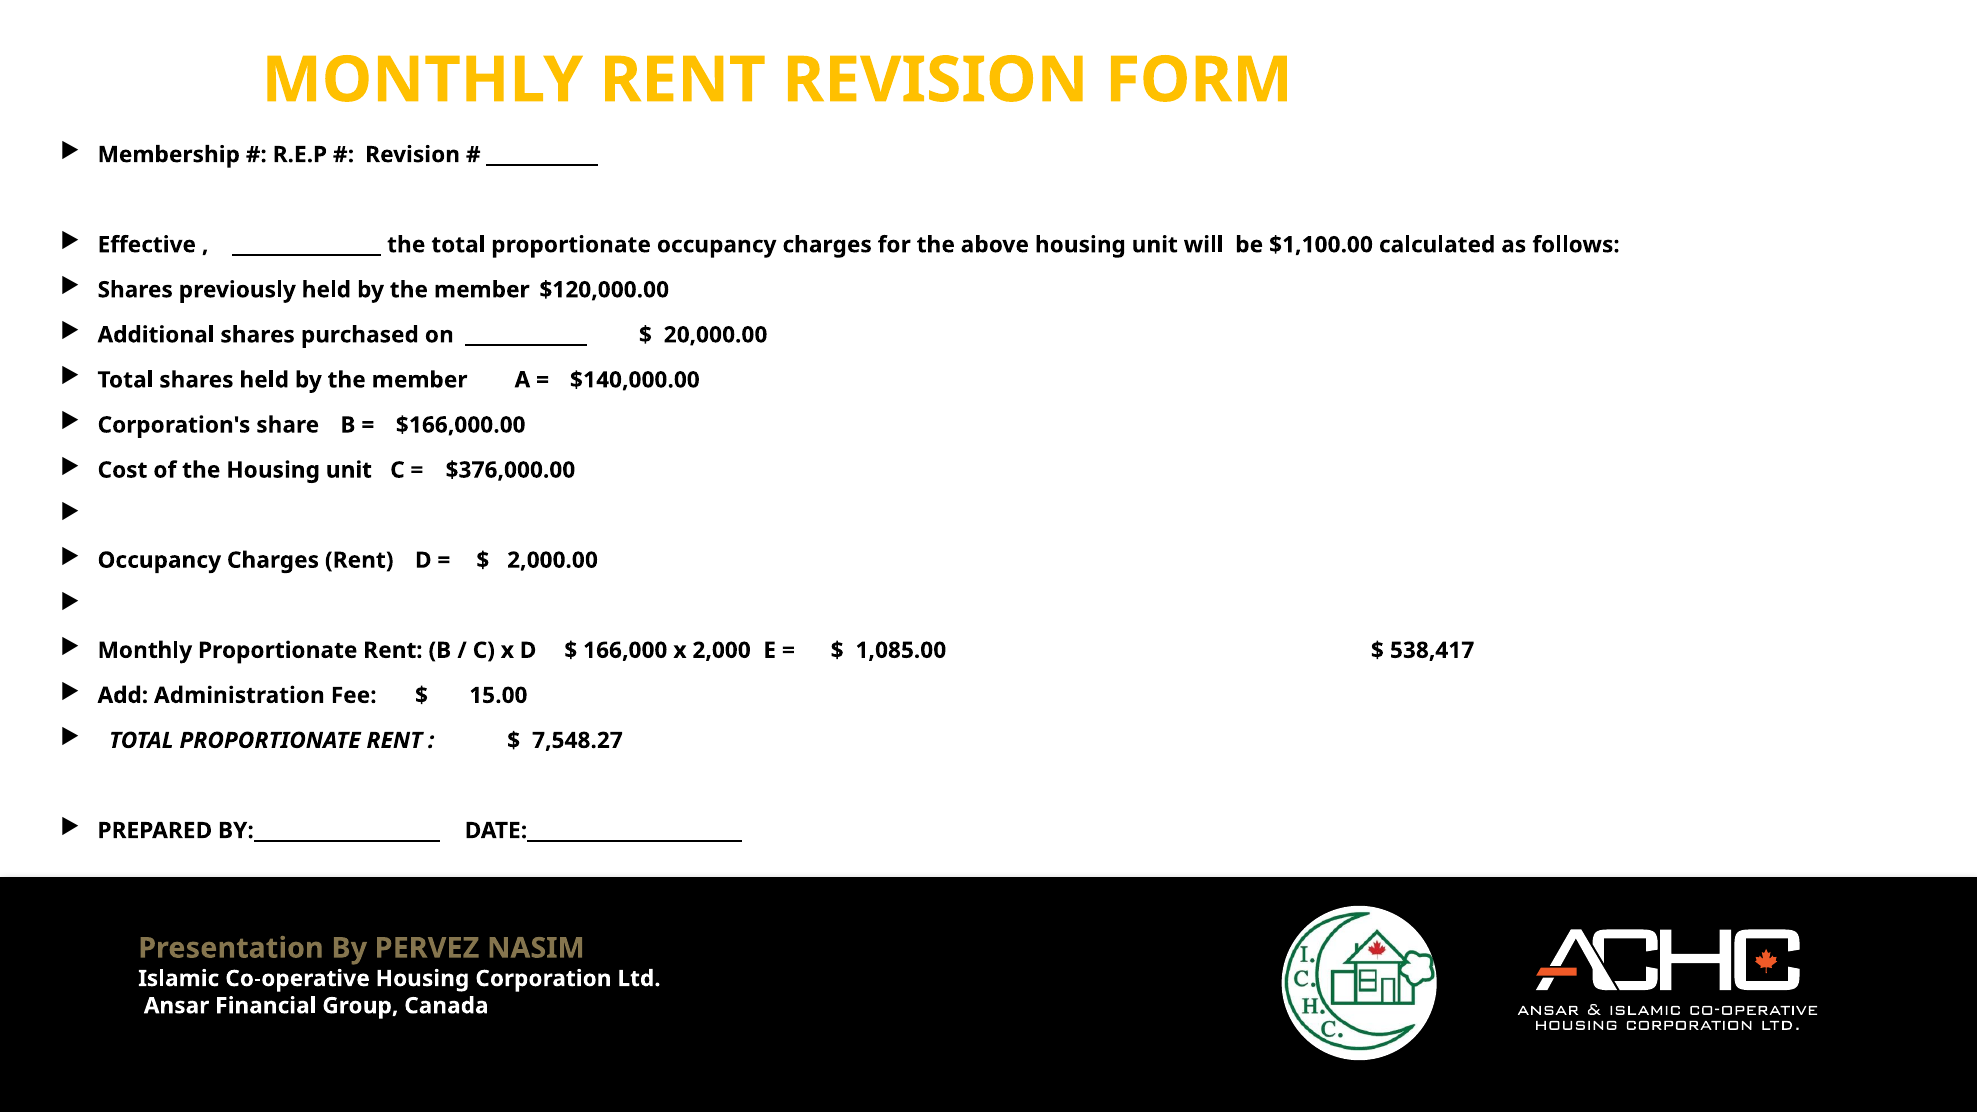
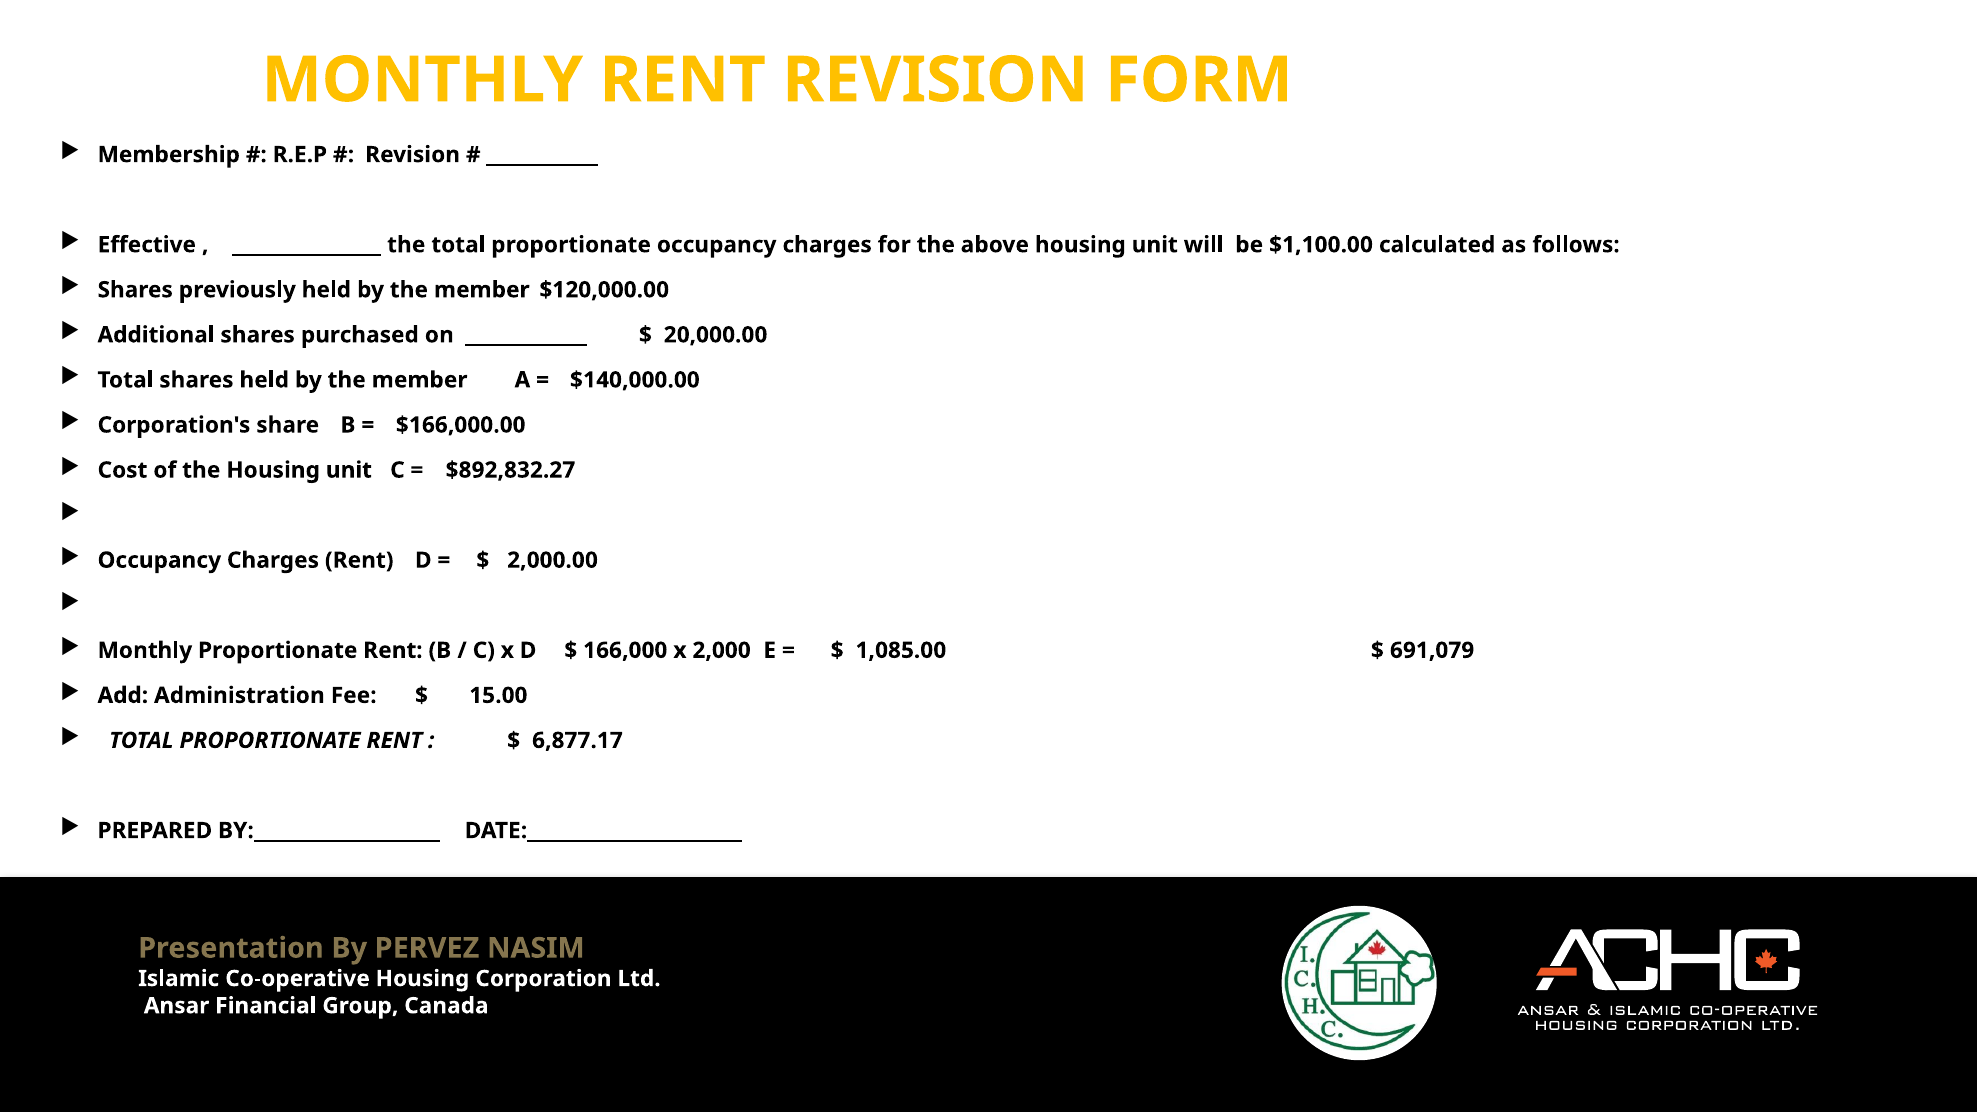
$376,000.00: $376,000.00 -> $892,832.27
538,417: 538,417 -> 691,079
7,548.27: 7,548.27 -> 6,877.17
